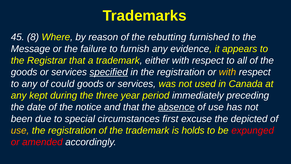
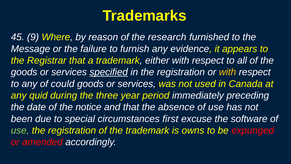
8: 8 -> 9
rebutting: rebutting -> research
kept: kept -> quid
absence underline: present -> none
depicted: depicted -> software
use at (20, 130) colour: yellow -> light green
holds: holds -> owns
